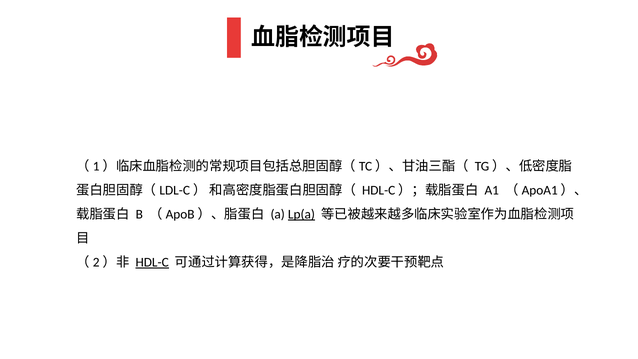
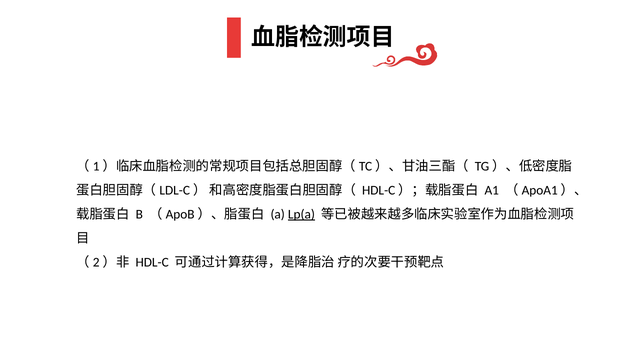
HDL-C underline: present -> none
